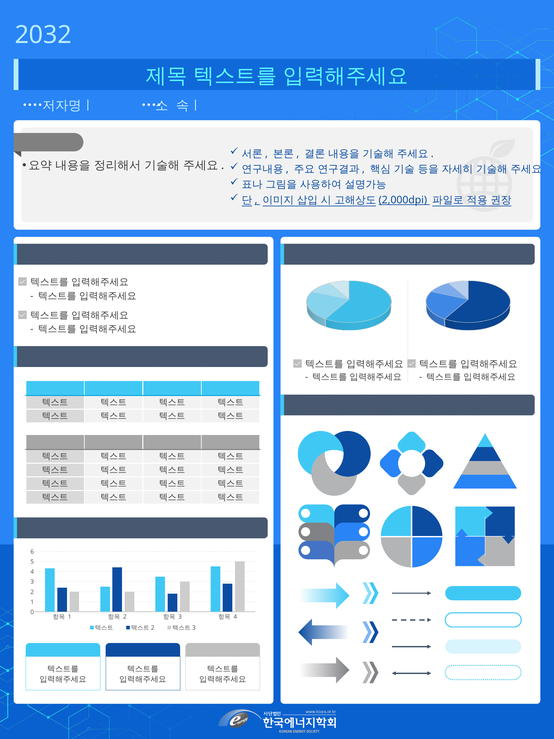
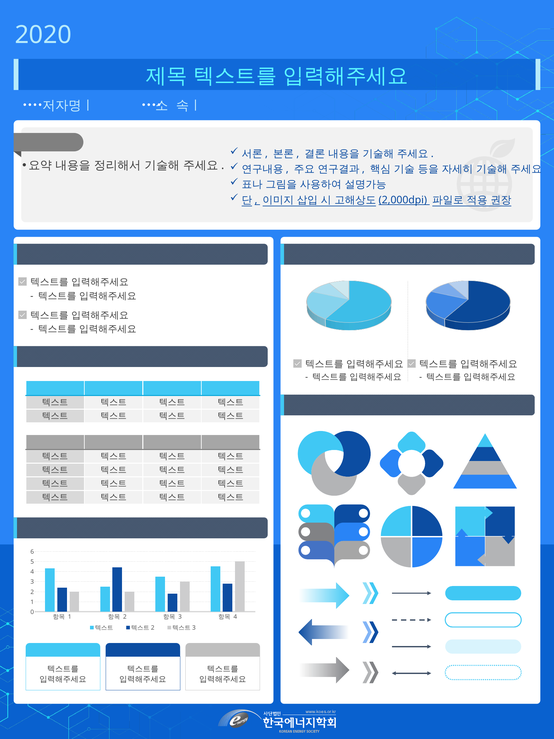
2032: 2032 -> 2020
